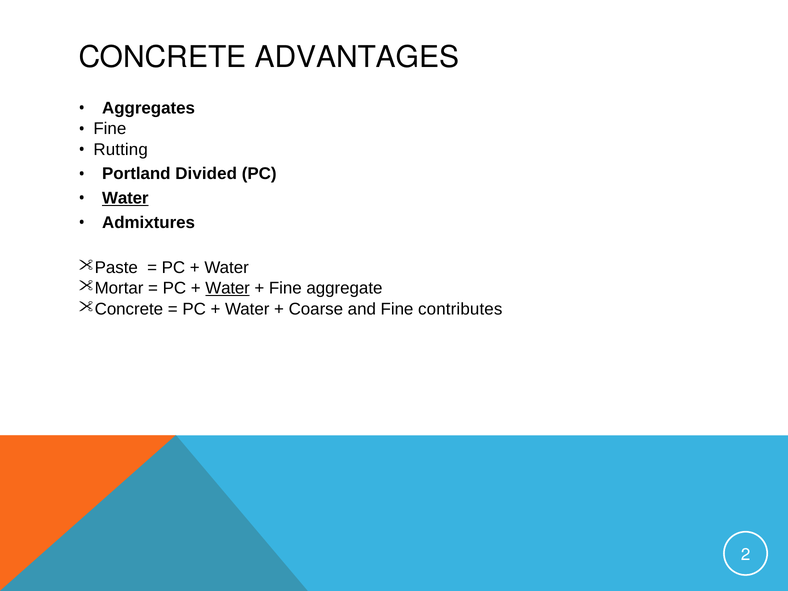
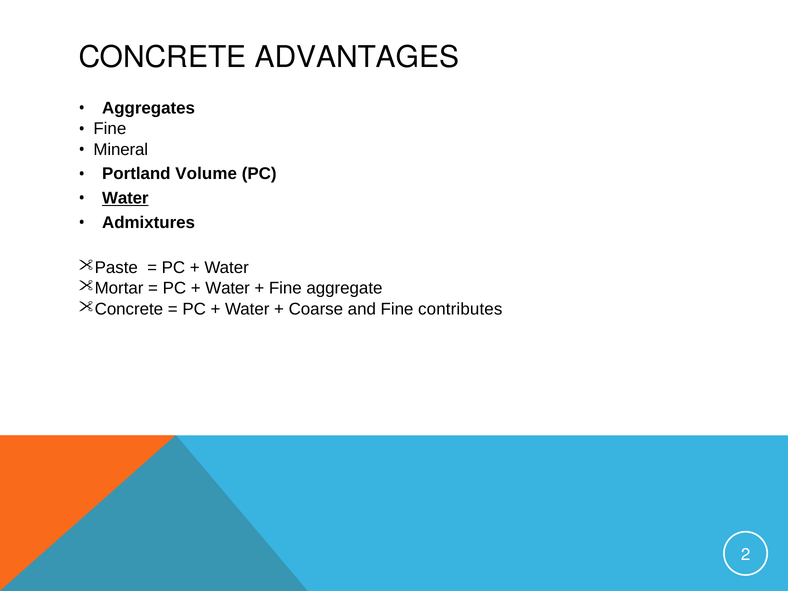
Rutting: Rutting -> Mineral
Divided: Divided -> Volume
Water at (228, 288) underline: present -> none
